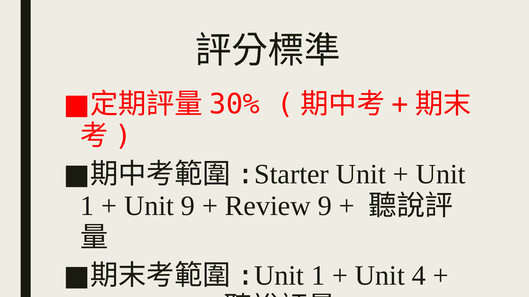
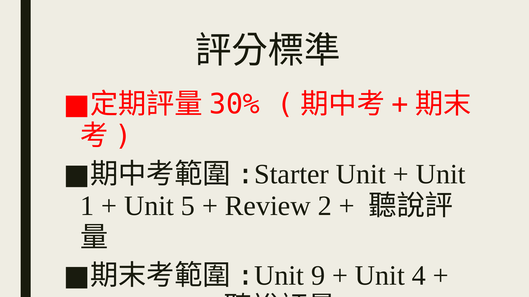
Unit 9: 9 -> 5
9 at (325, 206): 9 -> 2
1 at (318, 276): 1 -> 9
